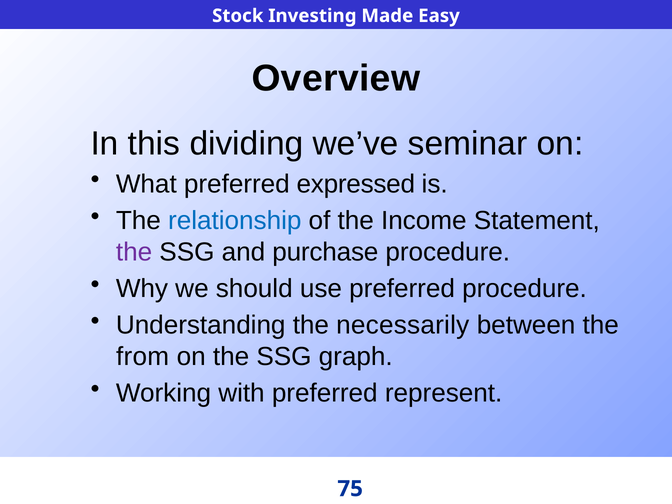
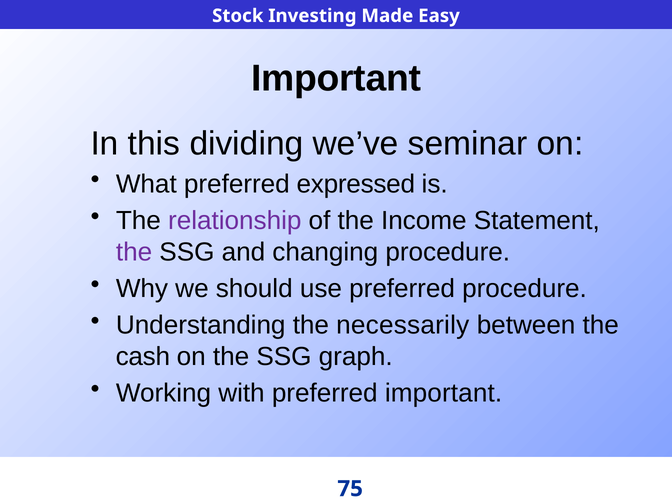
Overview at (336, 78): Overview -> Important
relationship colour: blue -> purple
purchase: purchase -> changing
from: from -> cash
preferred represent: represent -> important
